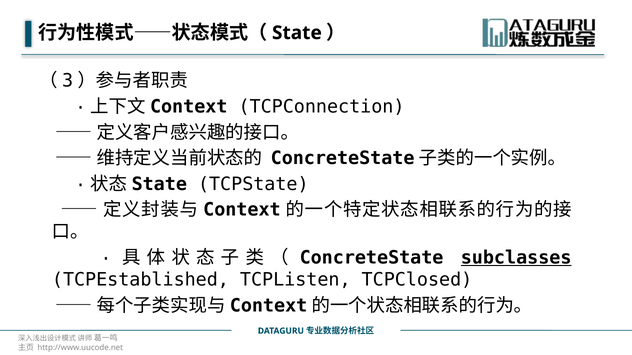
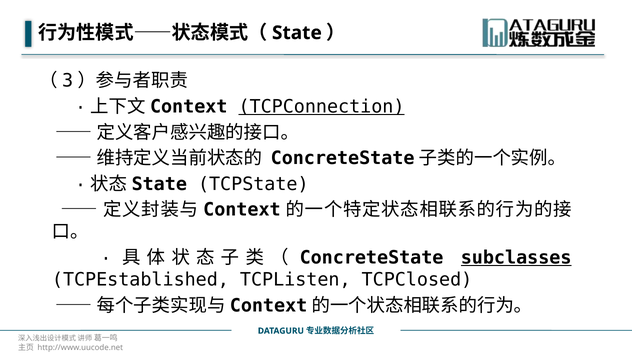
TCPConnection underline: none -> present
